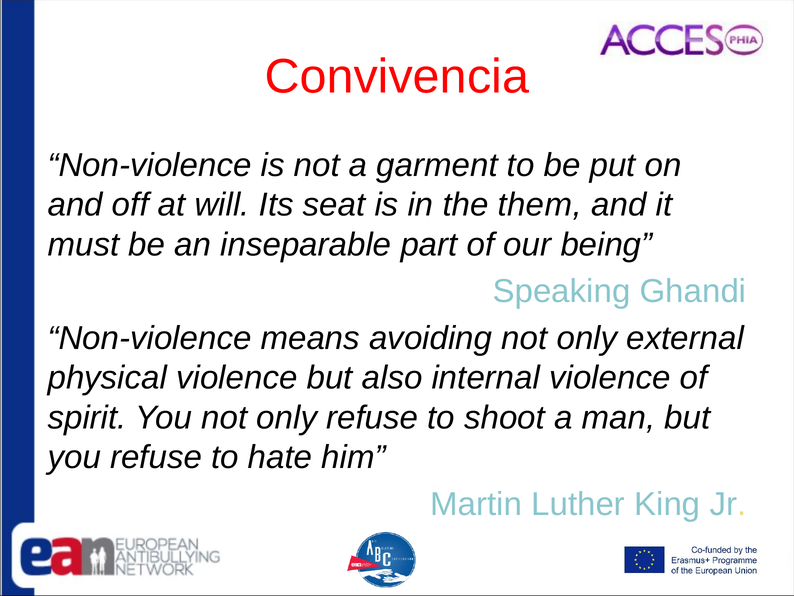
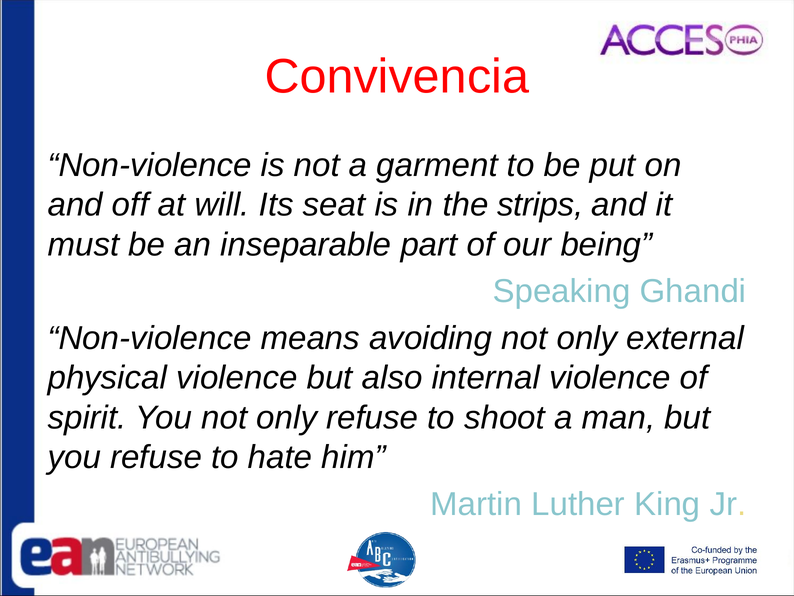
them: them -> strips
